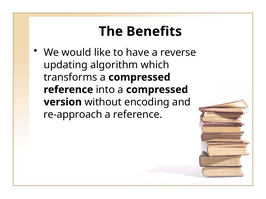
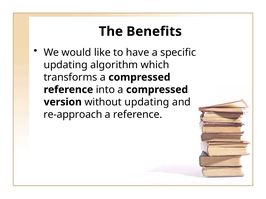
reverse: reverse -> specific
without encoding: encoding -> updating
